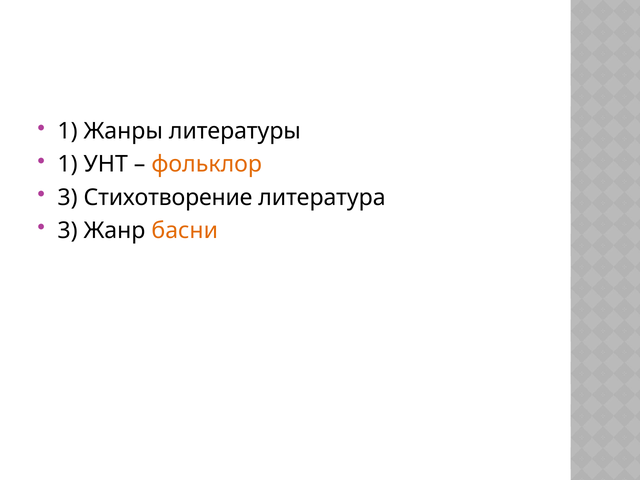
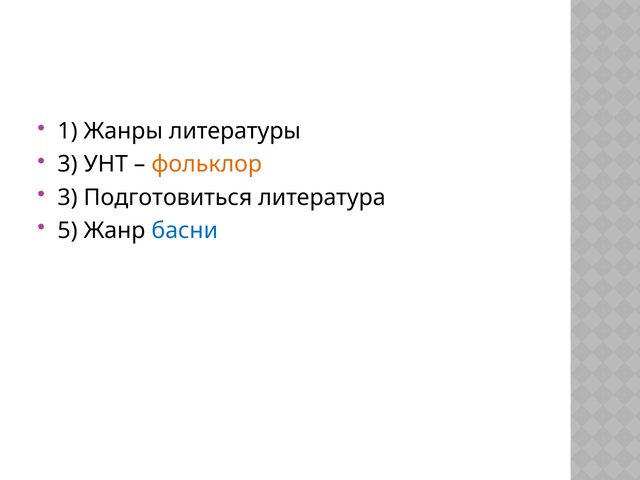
1 at (68, 164): 1 -> 3
Стихотворение: Стихотворение -> Подготовиться
3 at (68, 230): 3 -> 5
басни colour: orange -> blue
